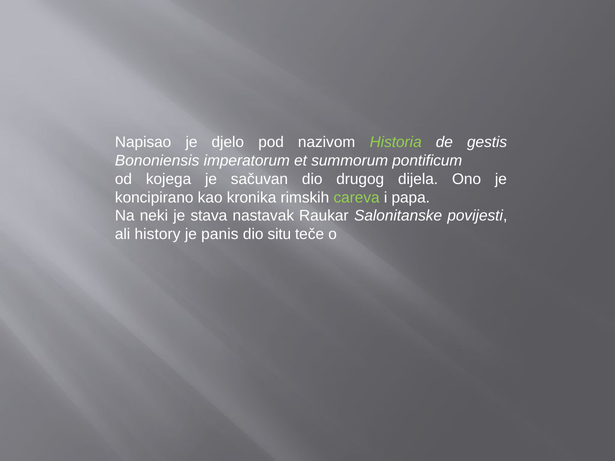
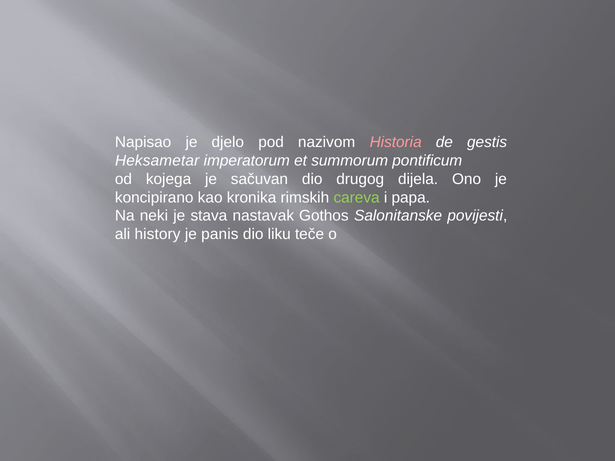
Historia colour: light green -> pink
Bononiensis: Bononiensis -> Heksametar
Raukar: Raukar -> Gothos
situ: situ -> liku
